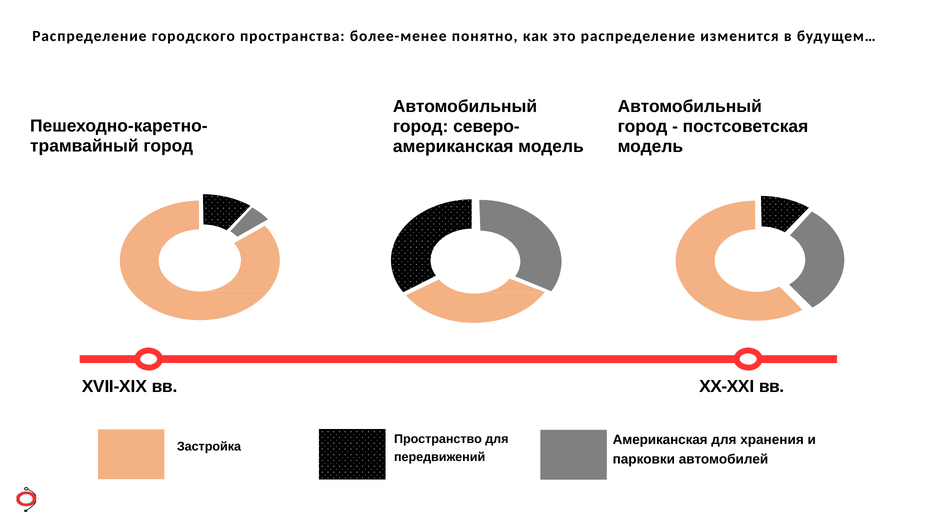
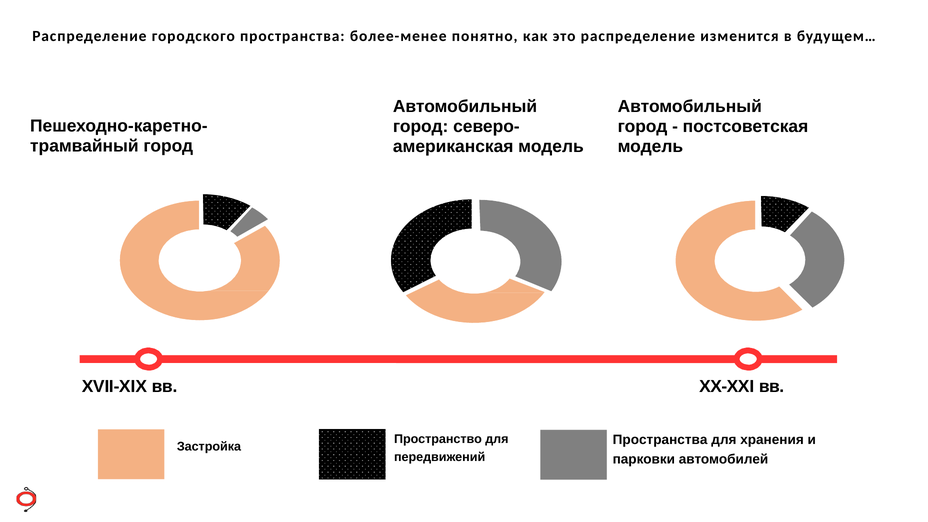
Застройка Американская: Американская -> Пространства
